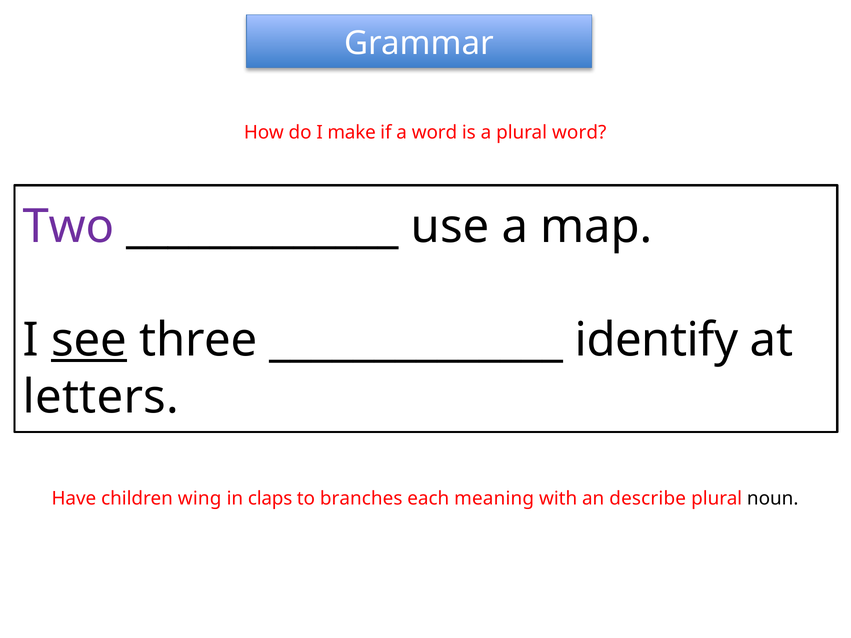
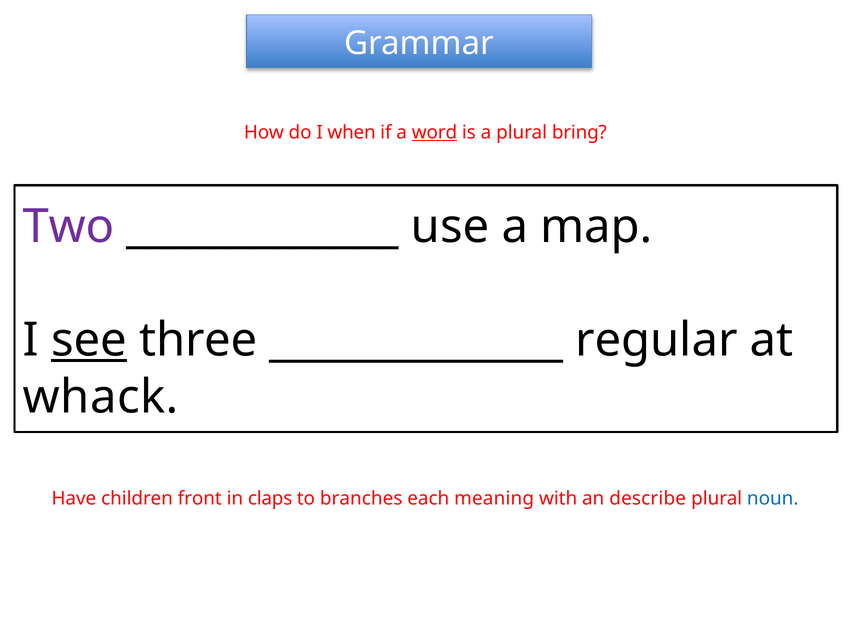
make: make -> when
word at (434, 133) underline: none -> present
plural word: word -> bring
identify: identify -> regular
letters: letters -> whack
wing: wing -> front
noun colour: black -> blue
